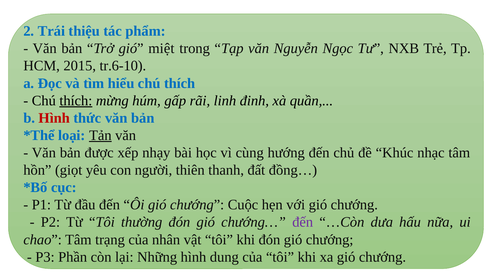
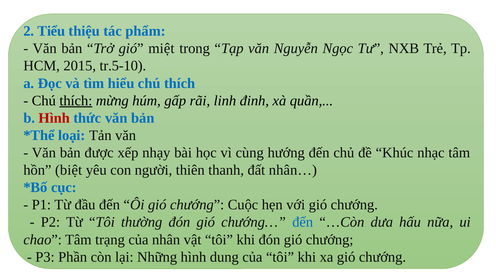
Trái: Trái -> Tiểu
tr.6-10: tr.6-10 -> tr.5-10
Tản underline: present -> none
giọt: giọt -> biệt
đồng…: đồng… -> nhân…
đến at (303, 222) colour: purple -> blue
